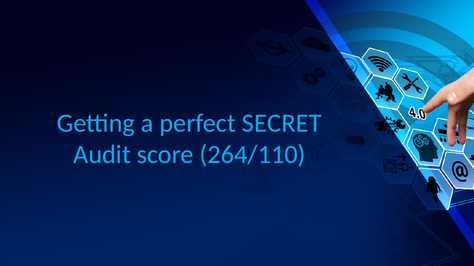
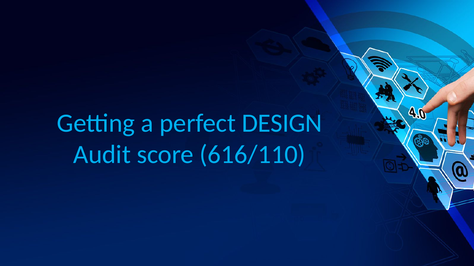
SECRET: SECRET -> DESIGN
264/110: 264/110 -> 616/110
